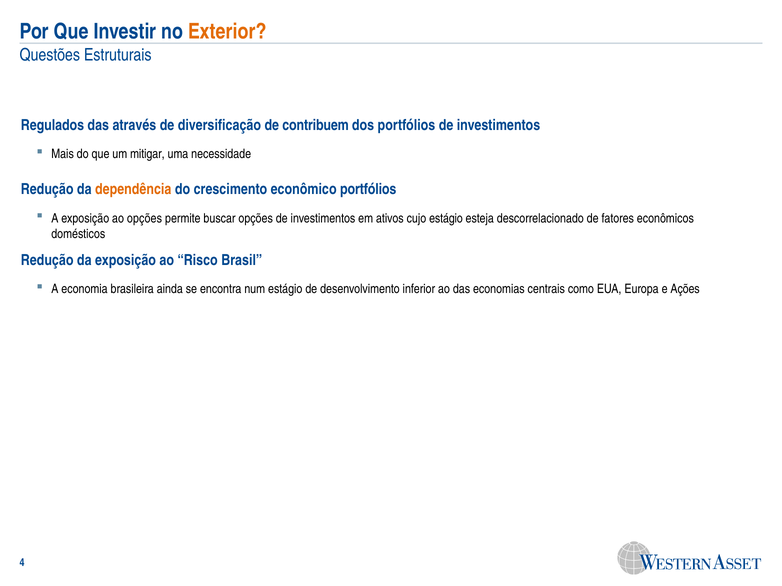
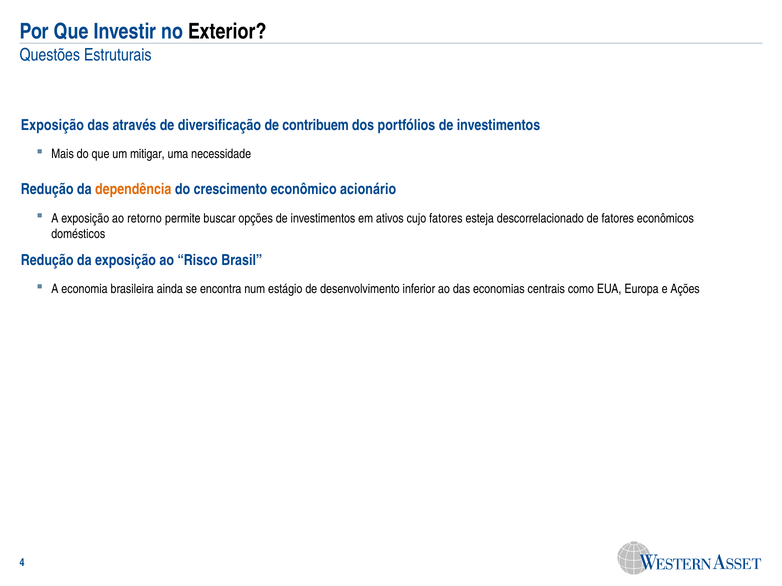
Exterior colour: orange -> black
Regulados at (52, 125): Regulados -> Exposição
econômico portfólios: portfólios -> acionário
ao opções: opções -> retorno
cujo estágio: estágio -> fatores
